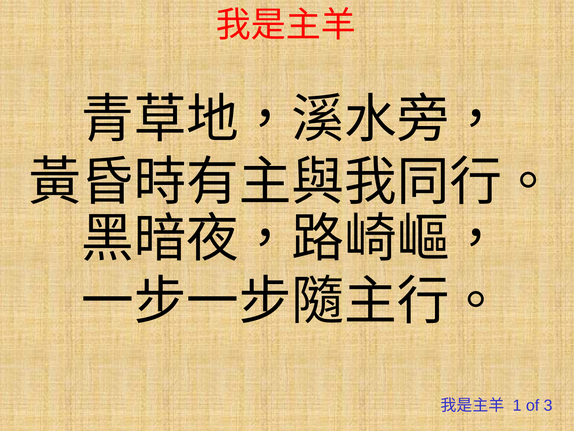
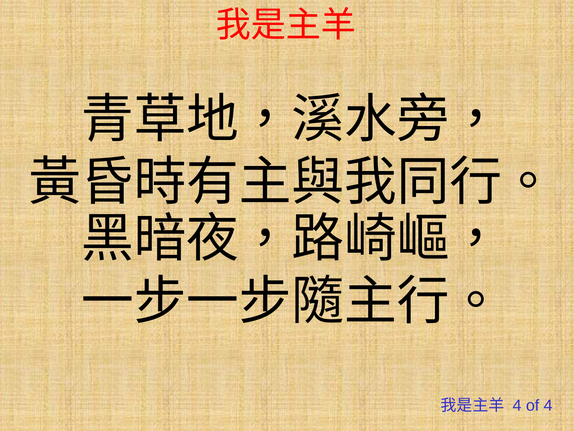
1 at (517, 405): 1 -> 4
of 3: 3 -> 4
